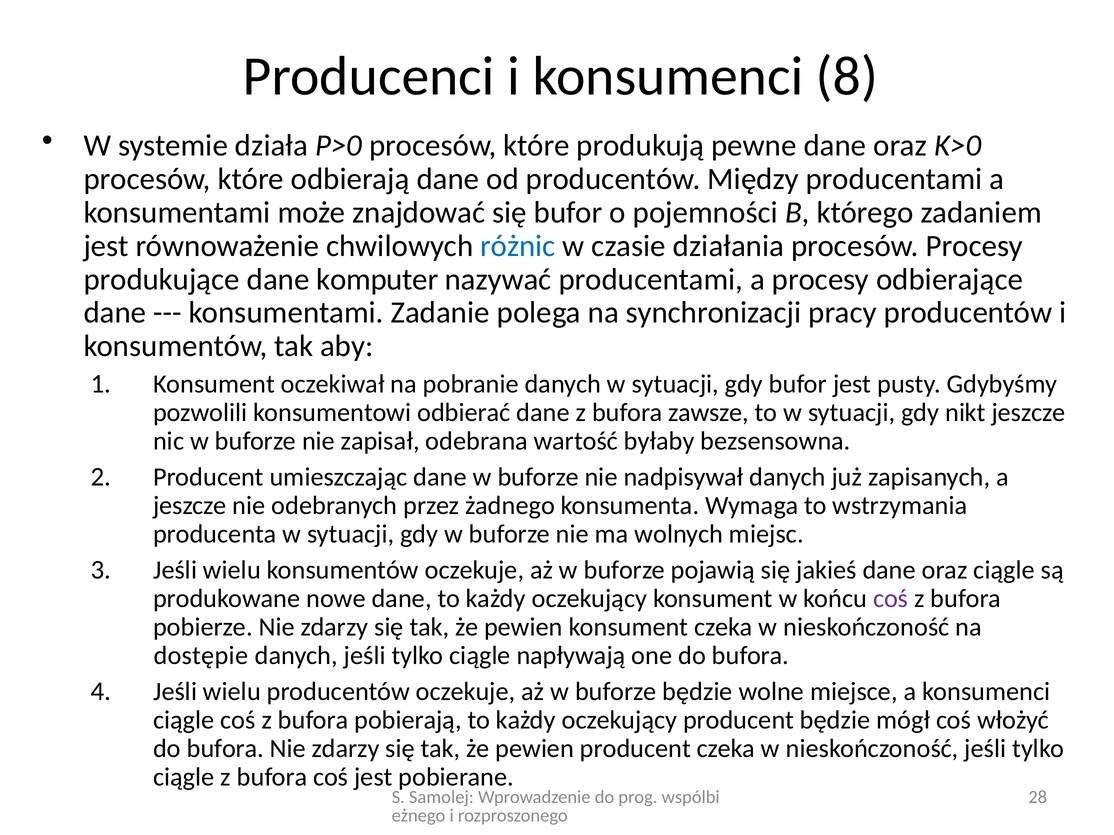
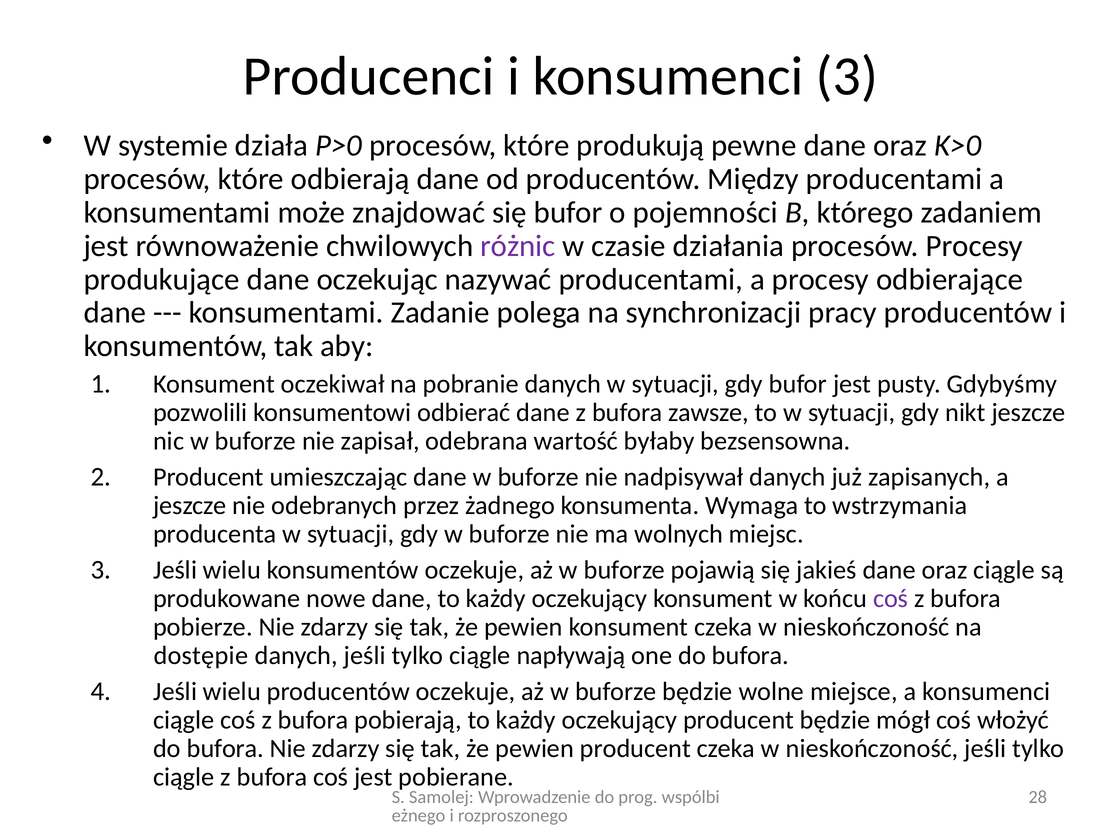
konsumenci 8: 8 -> 3
różnic colour: blue -> purple
komputer: komputer -> oczekując
